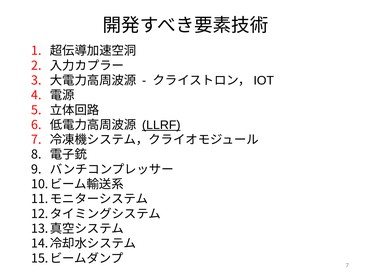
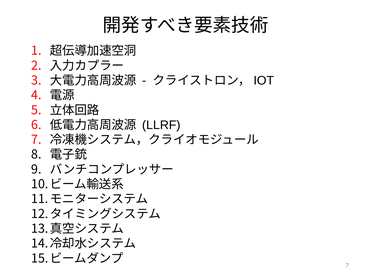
LLRF underline: present -> none
